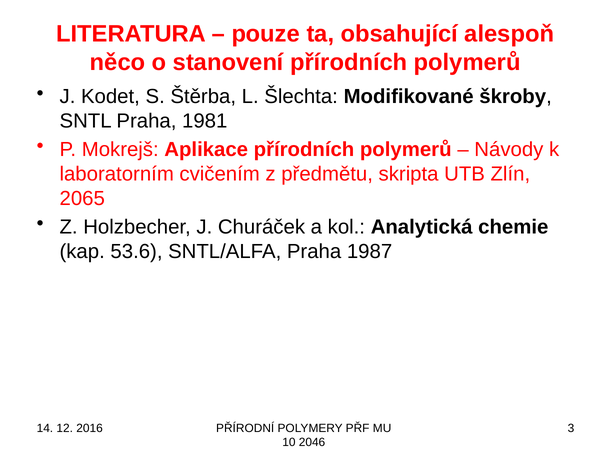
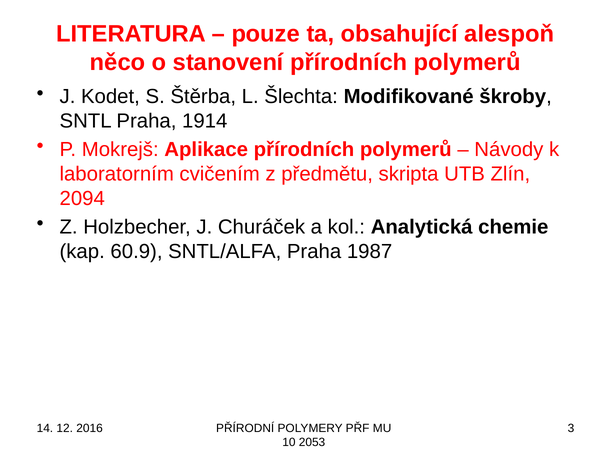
1981: 1981 -> 1914
2065: 2065 -> 2094
53.6: 53.6 -> 60.9
2046: 2046 -> 2053
